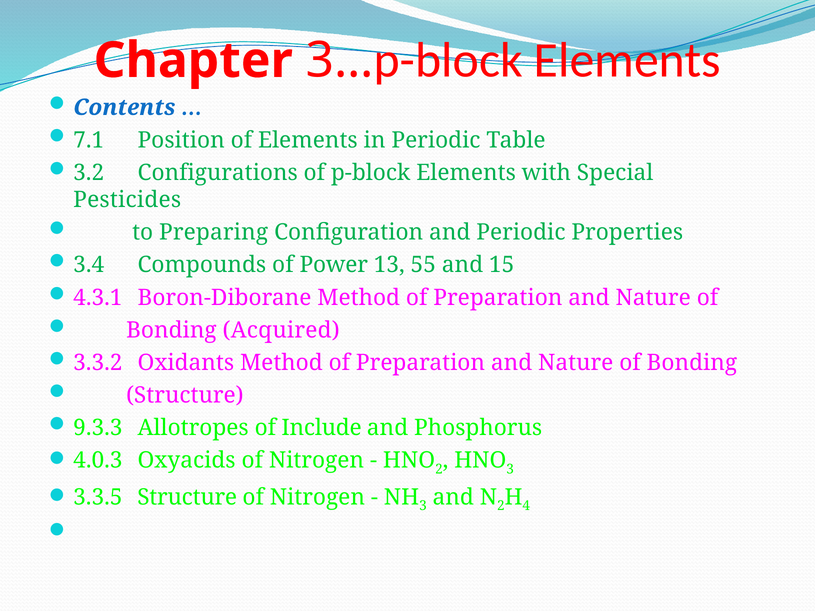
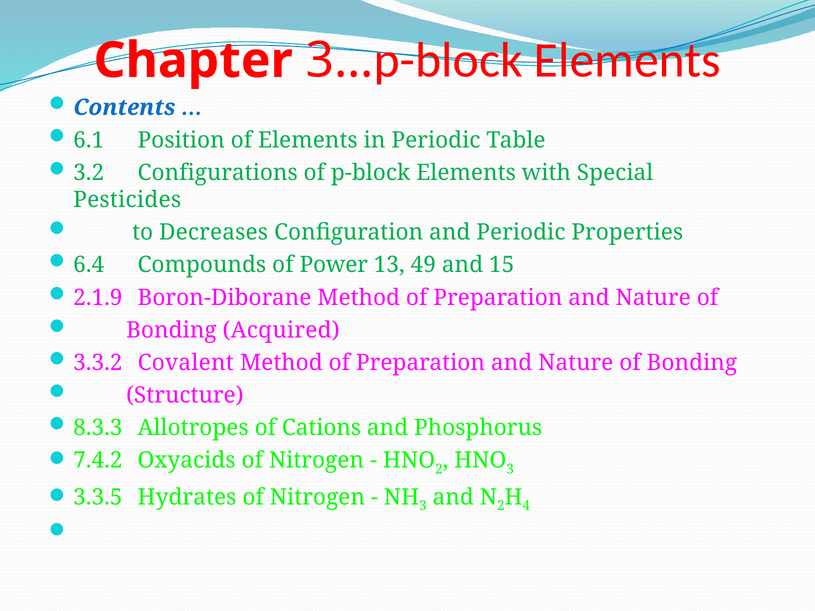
7.1: 7.1 -> 6.1
Preparing: Preparing -> Decreases
3.4: 3.4 -> 6.4
55: 55 -> 49
4.3.1: 4.3.1 -> 2.1.9
Oxidants: Oxidants -> Covalent
9.3.3: 9.3.3 -> 8.3.3
Include: Include -> Cations
4.0.3: 4.0.3 -> 7.4.2
3.3.5 Structure: Structure -> Hydrates
